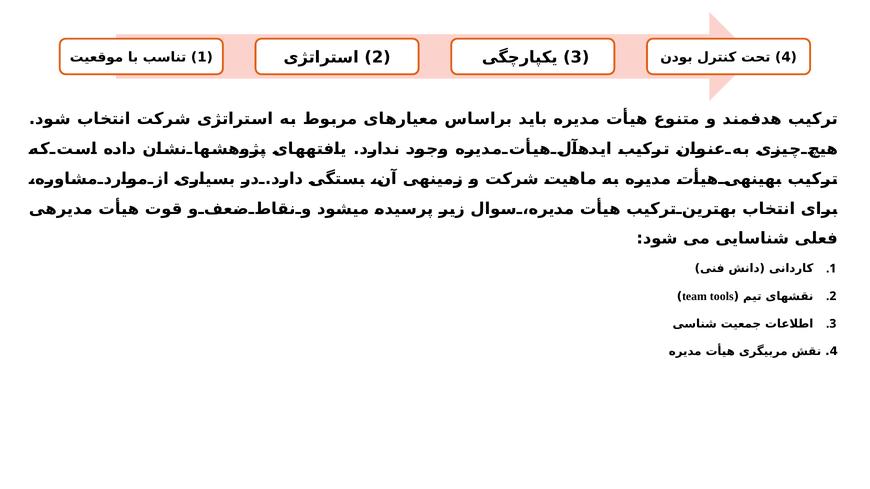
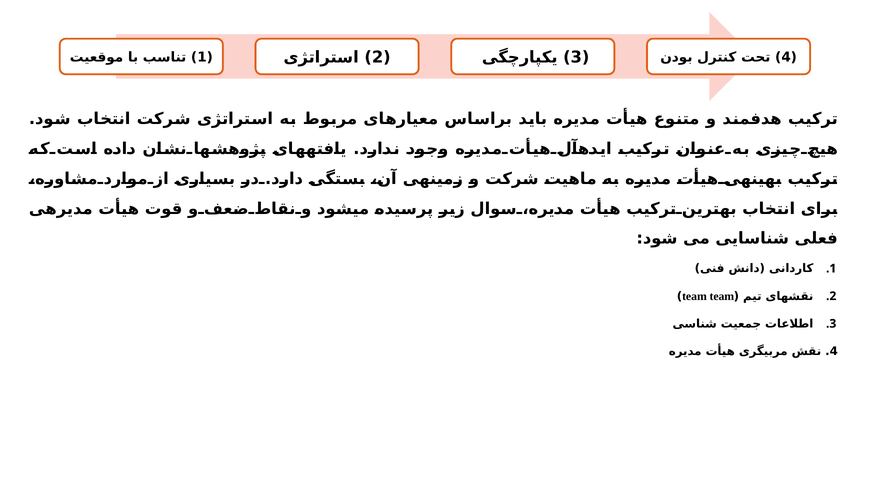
team tools: tools -> team
